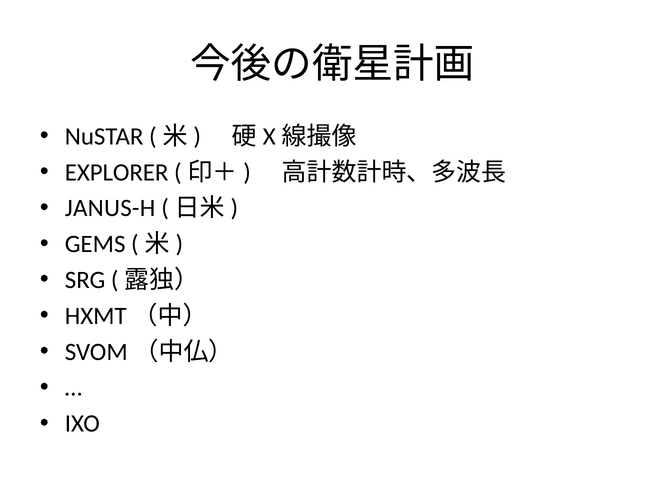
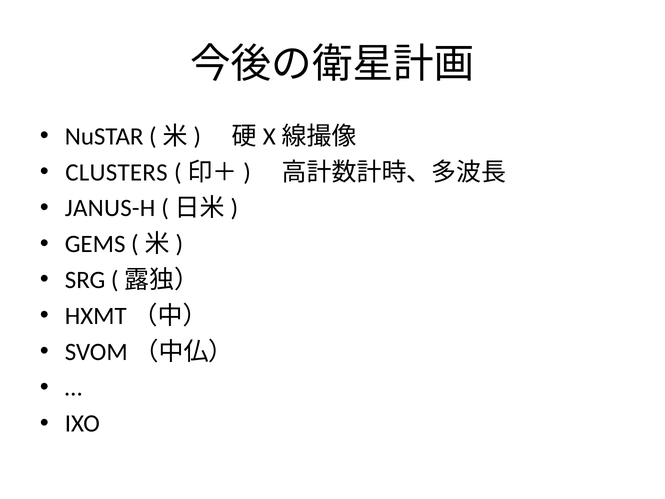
EXPLORER: EXPLORER -> CLUSTERS
